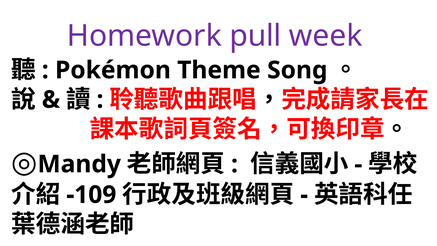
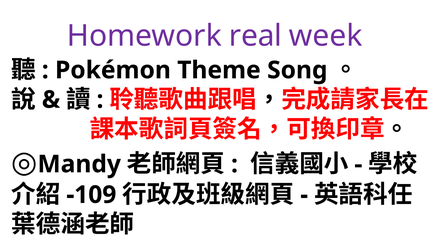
pull: pull -> real
